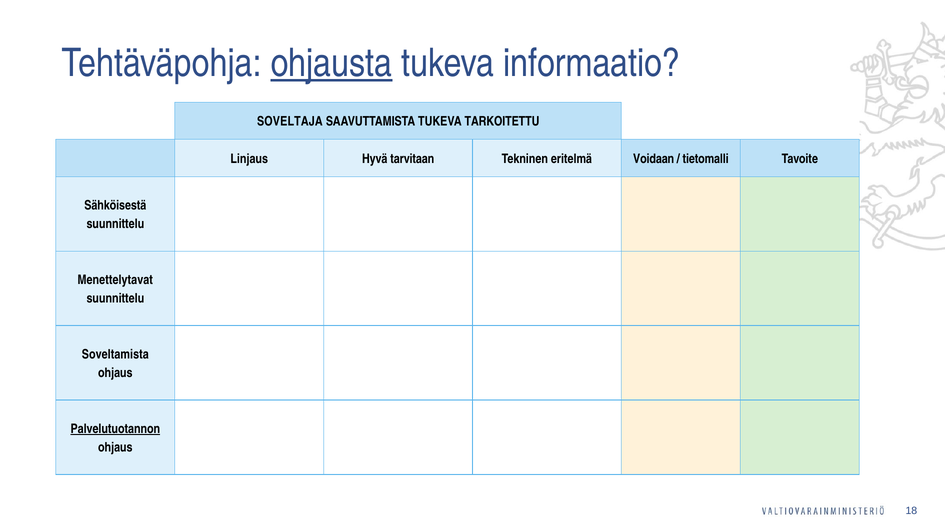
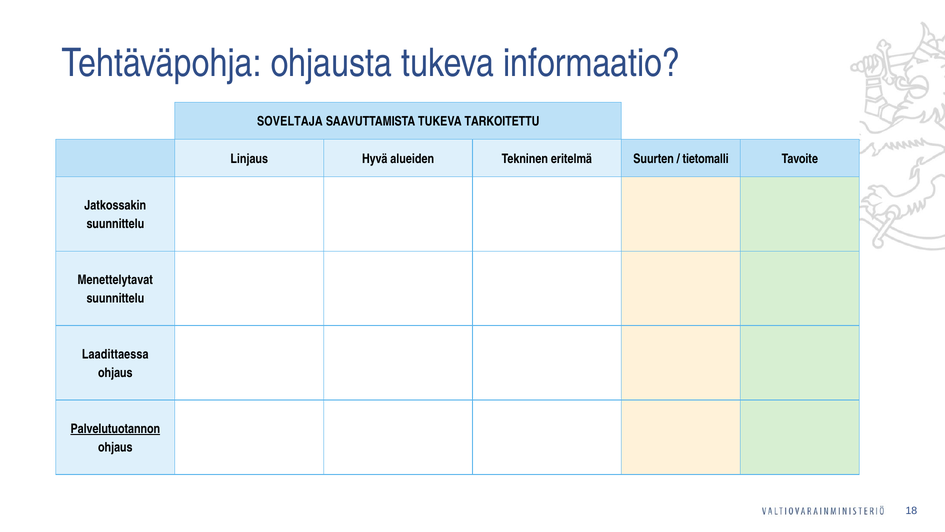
ohjausta underline: present -> none
tarvitaan: tarvitaan -> alueiden
Voidaan: Voidaan -> Suurten
Sähköisestä: Sähköisestä -> Jatkossakin
Soveltamista: Soveltamista -> Laadittaessa
